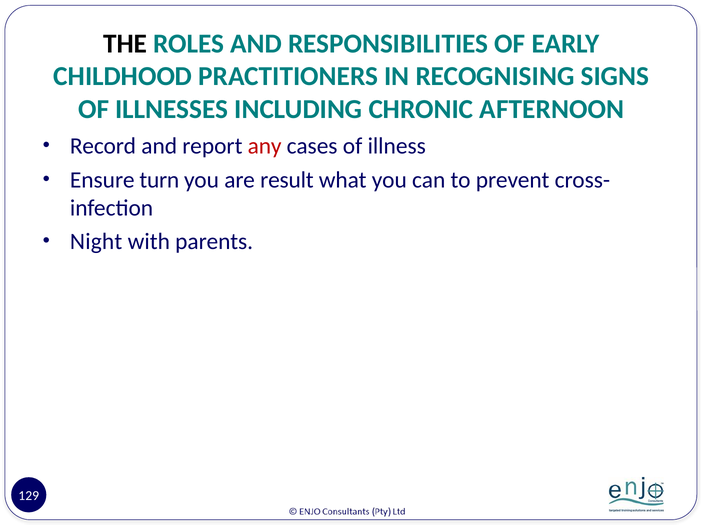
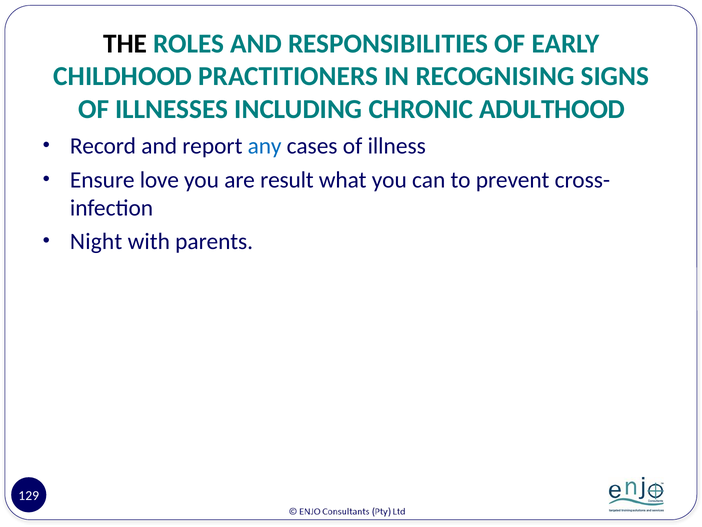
AFTERNOON: AFTERNOON -> ADULTHOOD
any colour: red -> blue
turn: turn -> love
